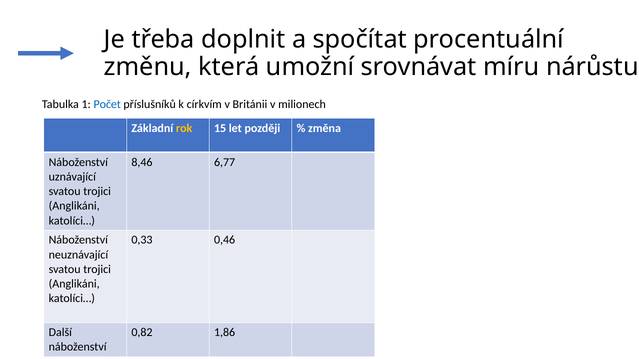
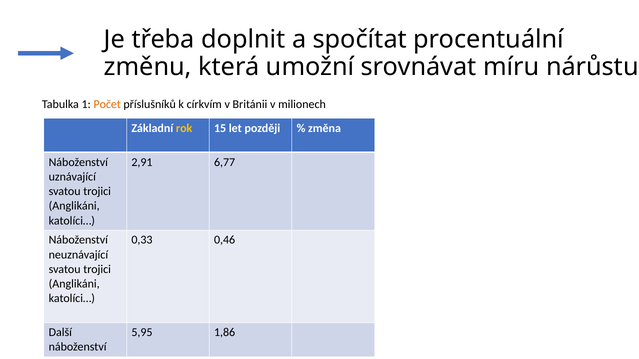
Počet colour: blue -> orange
8,46: 8,46 -> 2,91
0,82: 0,82 -> 5,95
